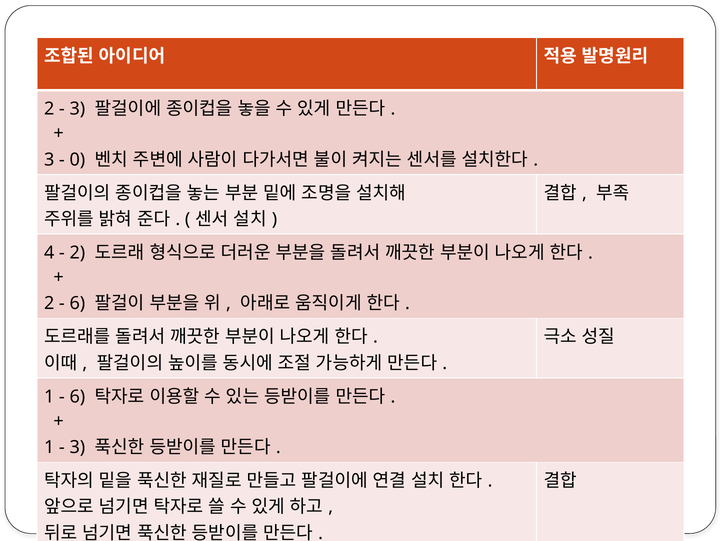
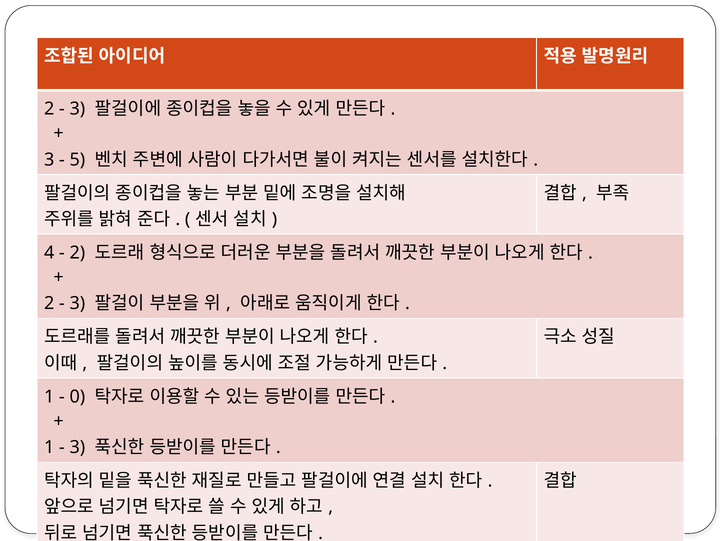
0: 0 -> 5
6 at (77, 303): 6 -> 3
6 at (77, 396): 6 -> 0
